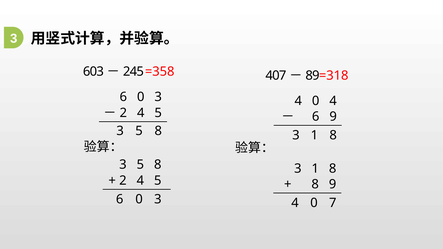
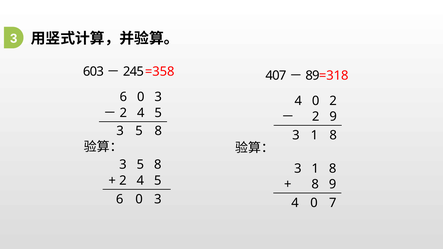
4 0 4: 4 -> 2
6 at (316, 117): 6 -> 2
